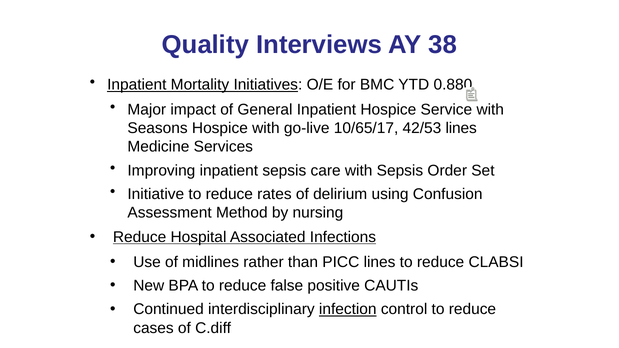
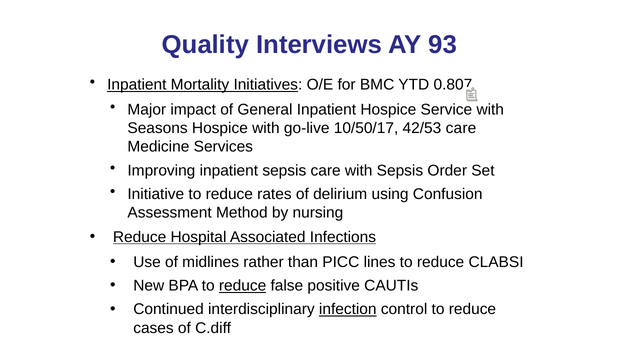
38: 38 -> 93
0.880: 0.880 -> 0.807
10/65/17: 10/65/17 -> 10/50/17
42/53 lines: lines -> care
reduce at (243, 286) underline: none -> present
